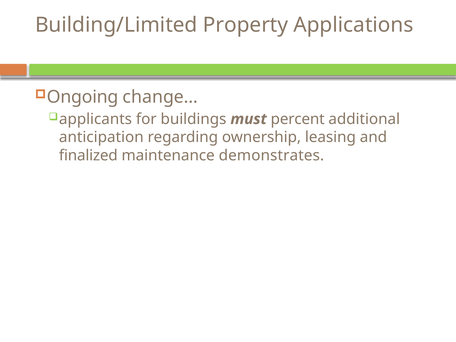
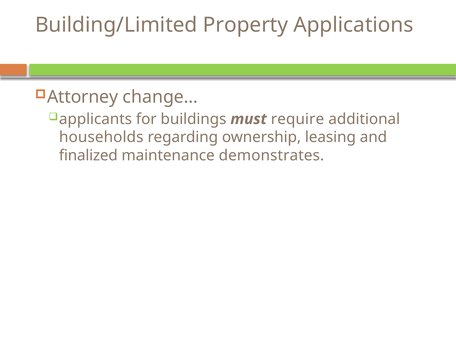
Ongoing: Ongoing -> Attorney
percent: percent -> require
anticipation: anticipation -> households
